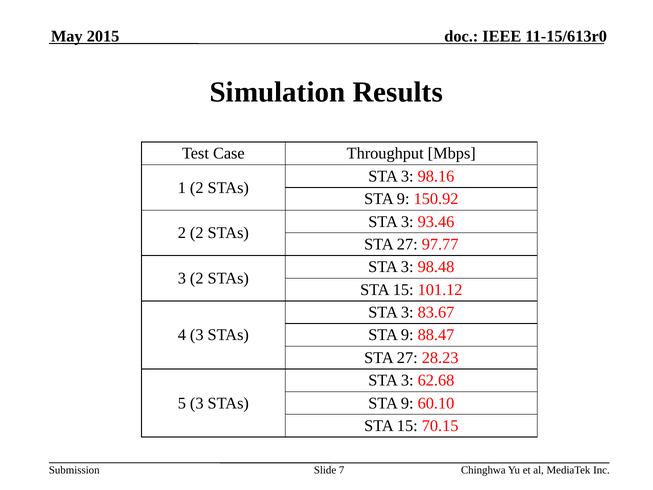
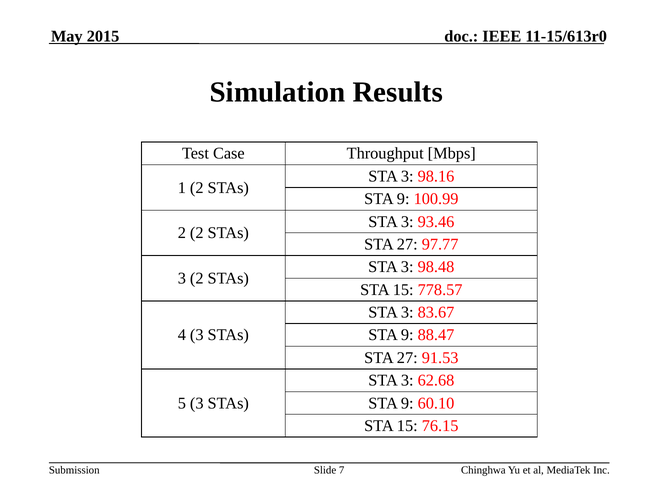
150.92: 150.92 -> 100.99
101.12: 101.12 -> 778.57
28.23: 28.23 -> 91.53
70.15: 70.15 -> 76.15
